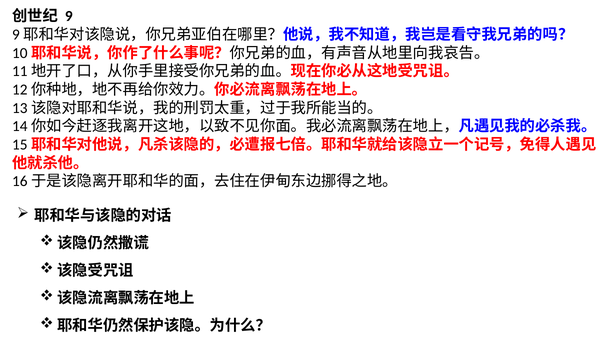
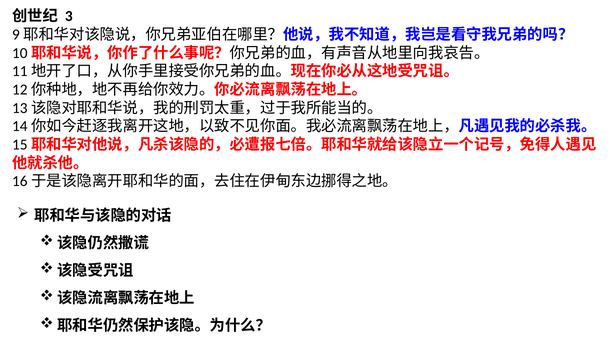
9: 9 -> 3
